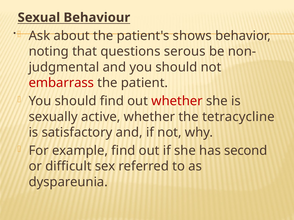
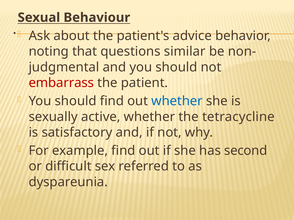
shows: shows -> advice
serous: serous -> similar
whether at (177, 101) colour: red -> blue
